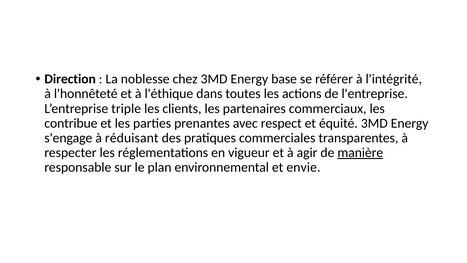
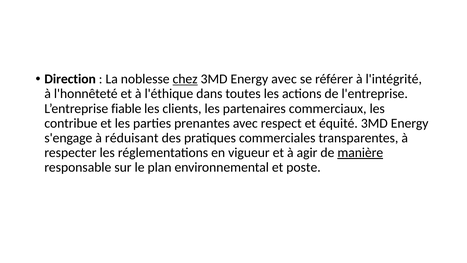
chez underline: none -> present
Energy base: base -> avec
triple: triple -> fiable
envie: envie -> poste
